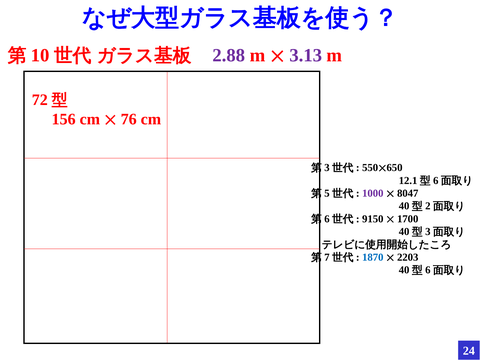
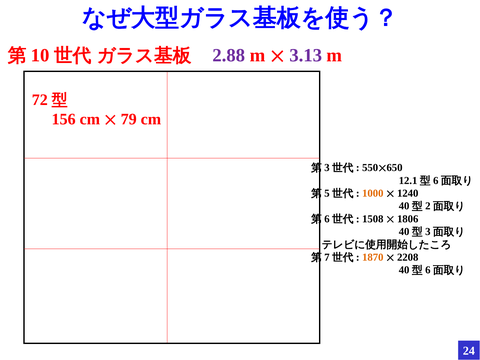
76: 76 -> 79
1000 colour: purple -> orange
8047: 8047 -> 1240
9150: 9150 -> 1508
1700: 1700 -> 1806
1870 colour: blue -> orange
2203: 2203 -> 2208
